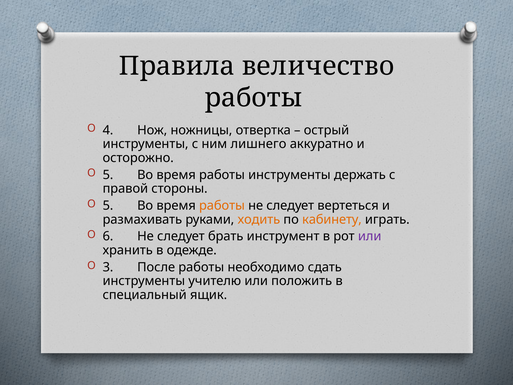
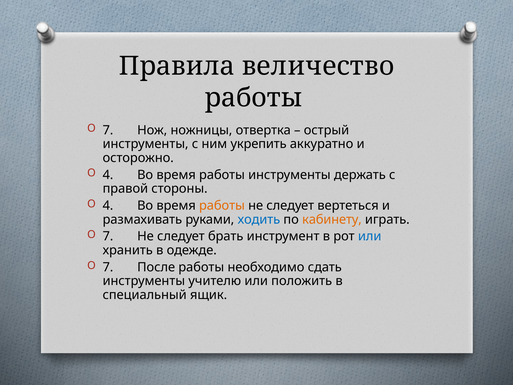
4 at (108, 130): 4 -> 7
лишнего: лишнего -> укрепить
5 at (108, 175): 5 -> 4
5 at (108, 205): 5 -> 4
ходить colour: orange -> blue
6 at (108, 236): 6 -> 7
или at (370, 236) colour: purple -> blue
3 at (108, 267): 3 -> 7
